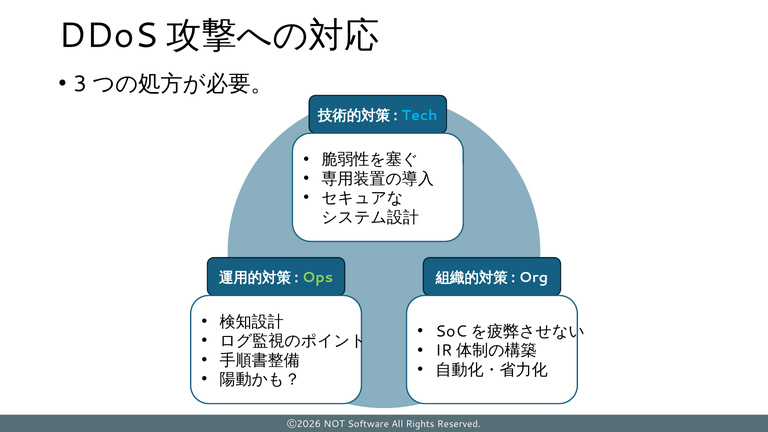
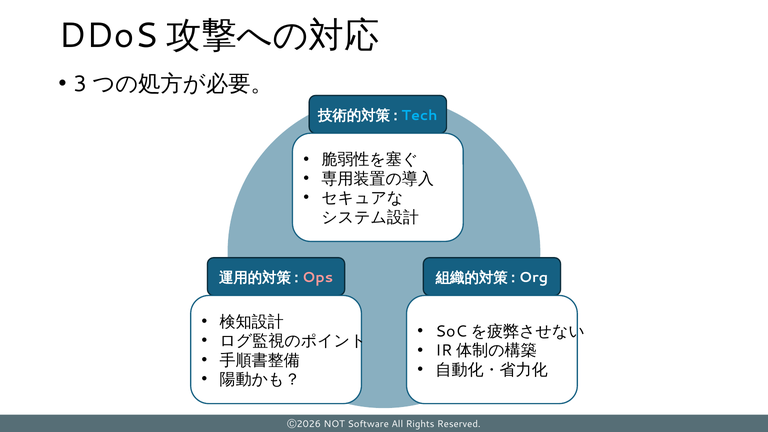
Ops colour: light green -> pink
